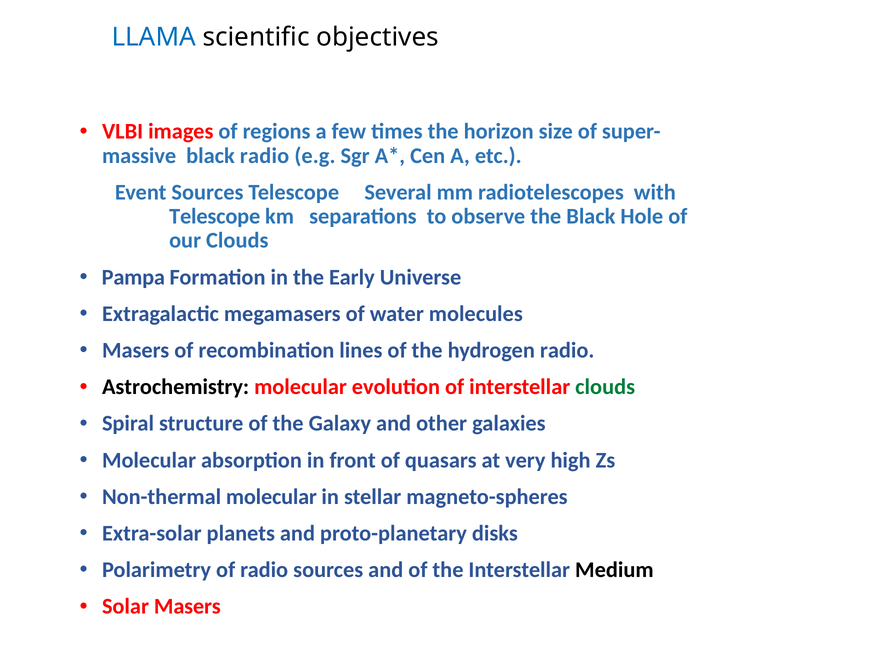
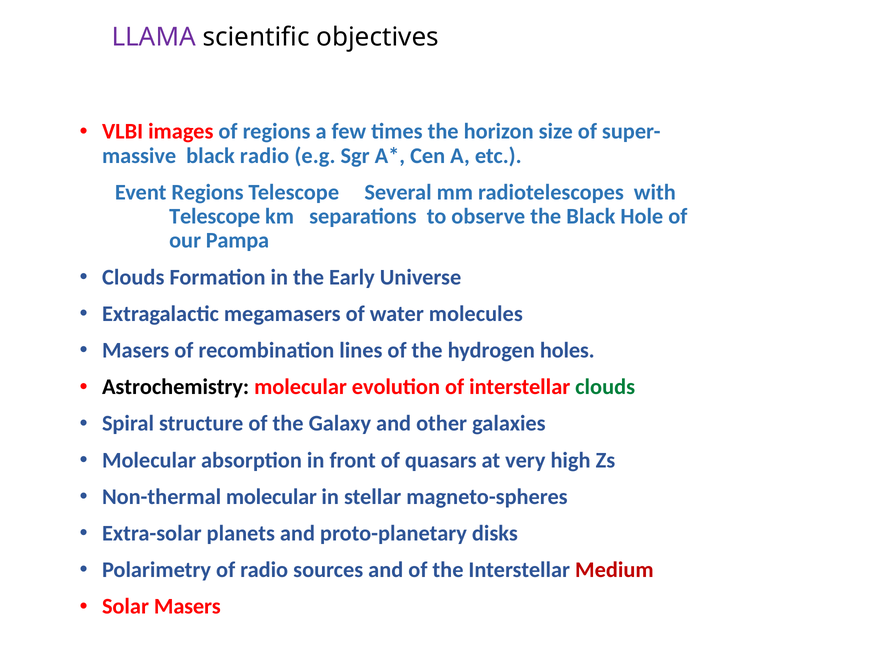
LLAMA colour: blue -> purple
Event Sources: Sources -> Regions
our Clouds: Clouds -> Pampa
Pampa at (133, 277): Pampa -> Clouds
hydrogen radio: radio -> holes
Medium colour: black -> red
